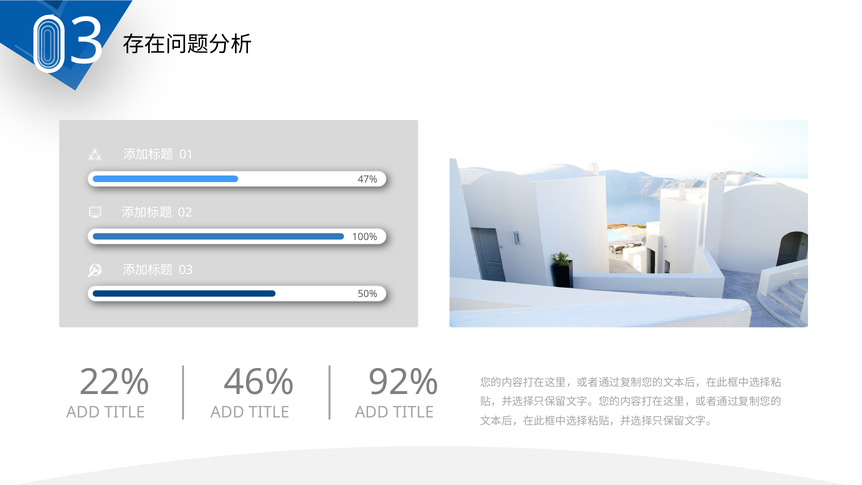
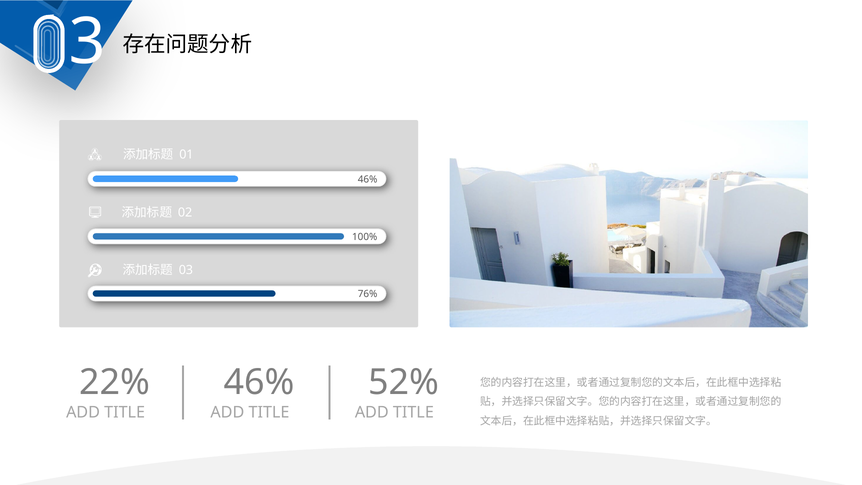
47% at (368, 179): 47% -> 46%
50%: 50% -> 76%
92%: 92% -> 52%
